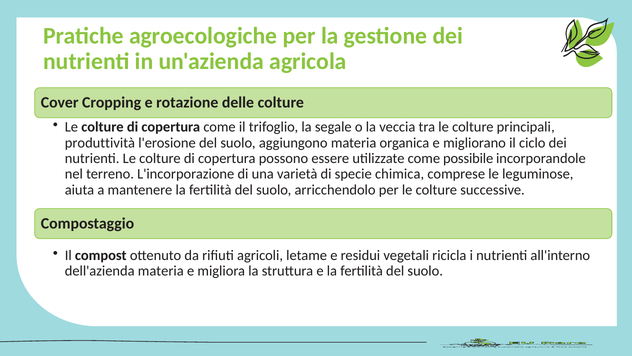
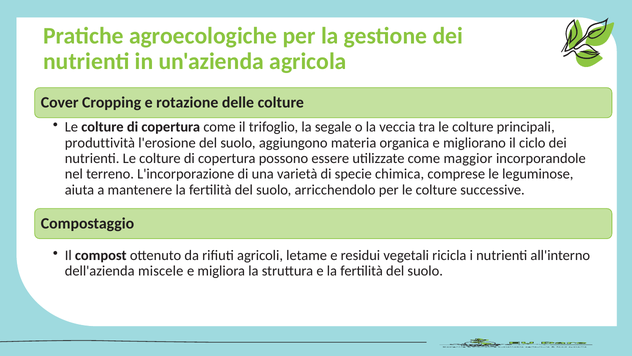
possibile: possibile -> maggior
dell'azienda materia: materia -> miscele
